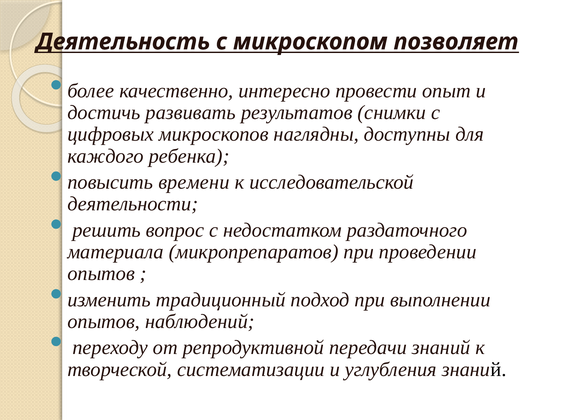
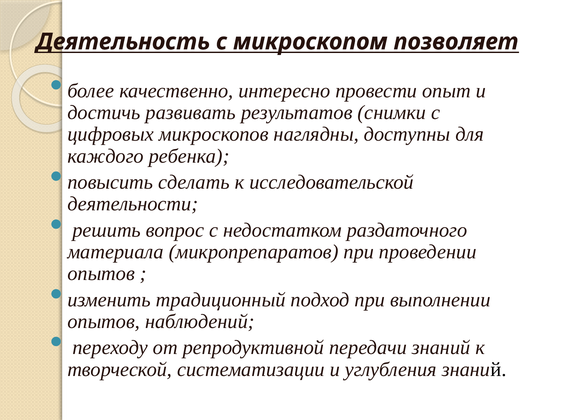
времени: времени -> сделать
